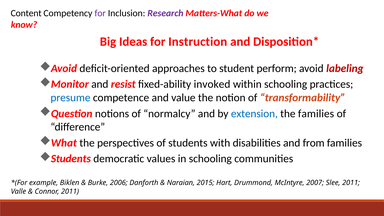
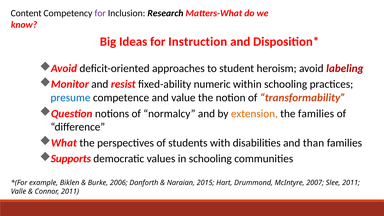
Research colour: purple -> black
perform: perform -> heroism
invoked: invoked -> numeric
extension colour: blue -> orange
from: from -> than
Students at (71, 159): Students -> Supports
